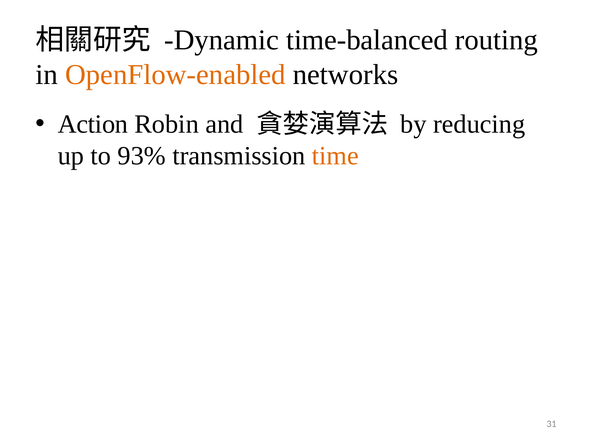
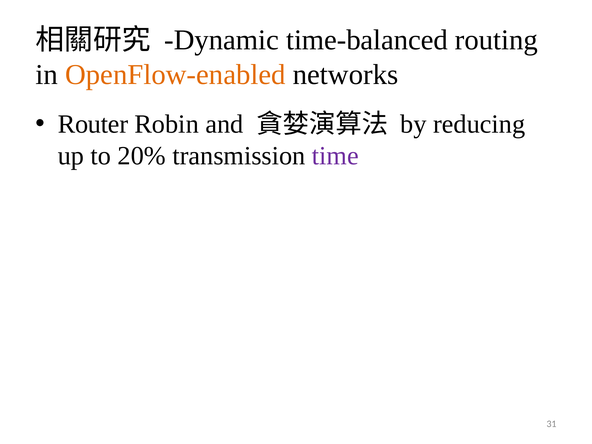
Action: Action -> Router
93%: 93% -> 20%
time colour: orange -> purple
